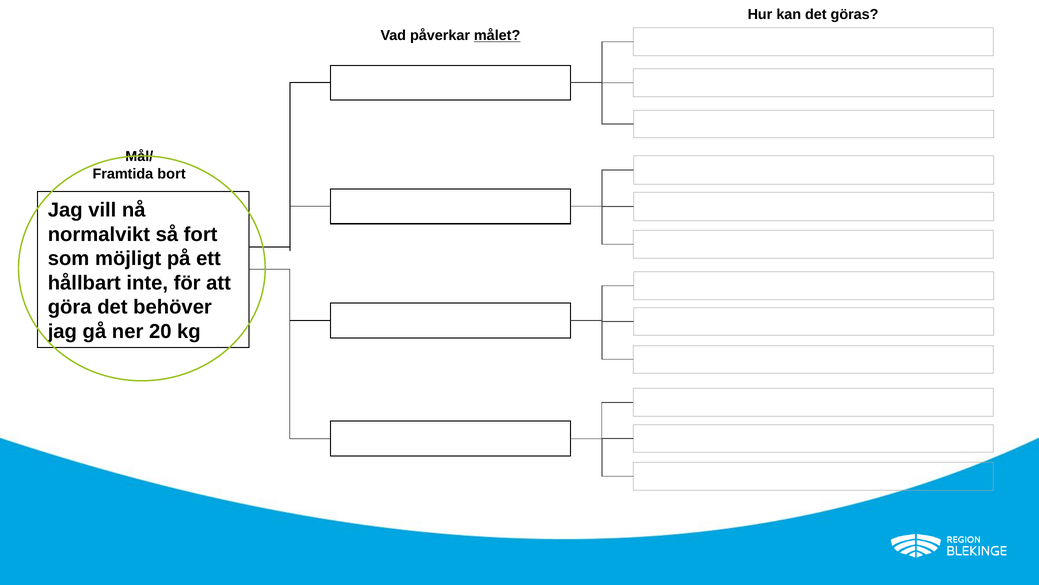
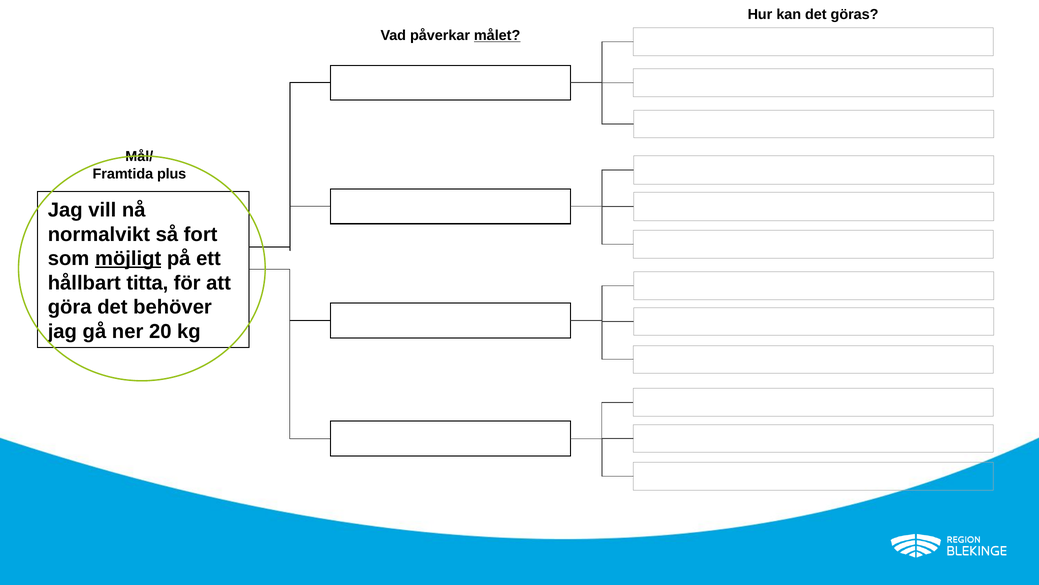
bort: bort -> plus
möjligt underline: none -> present
inte: inte -> titta
